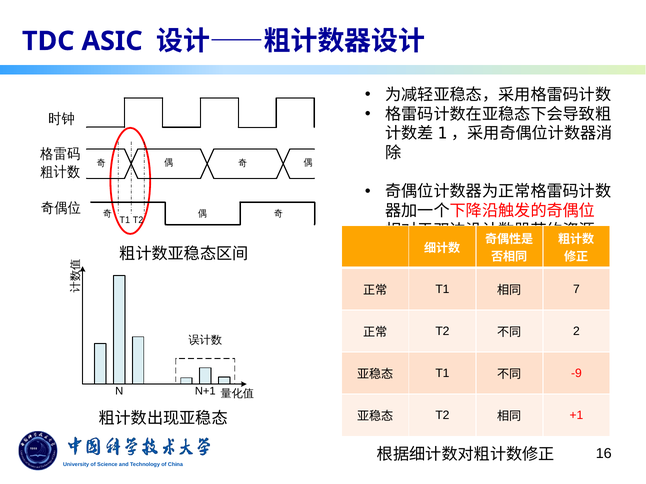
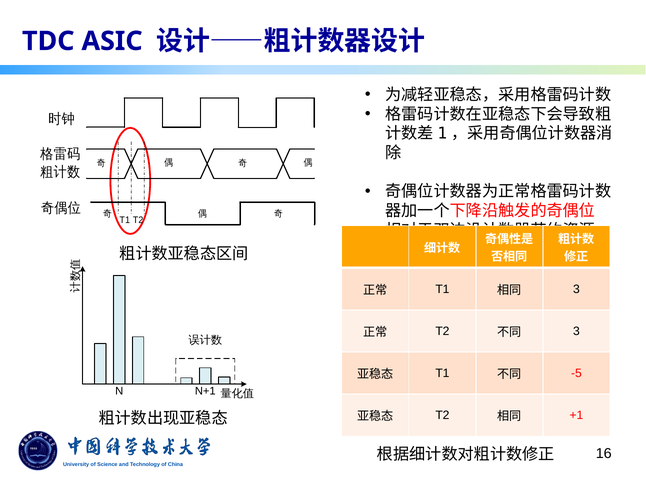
7 at (576, 289): 7 -> 3
2 at (576, 331): 2 -> 3
-9: -9 -> -5
